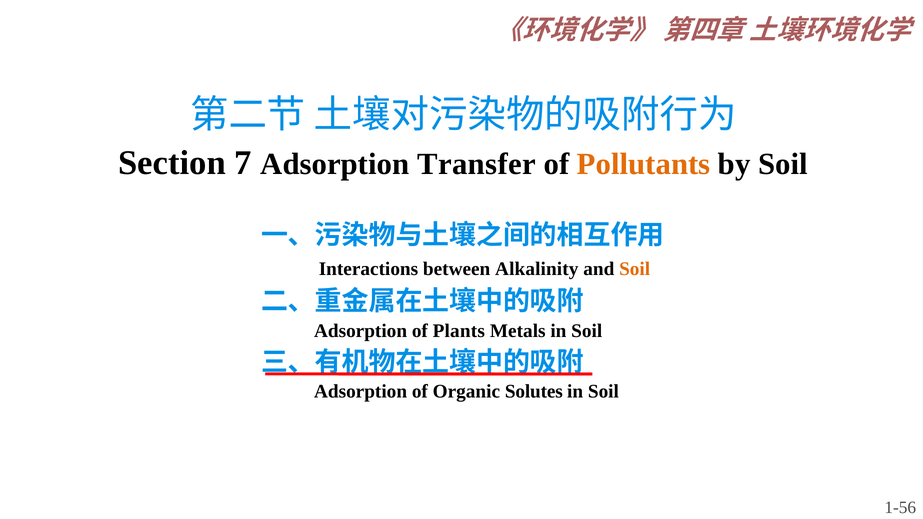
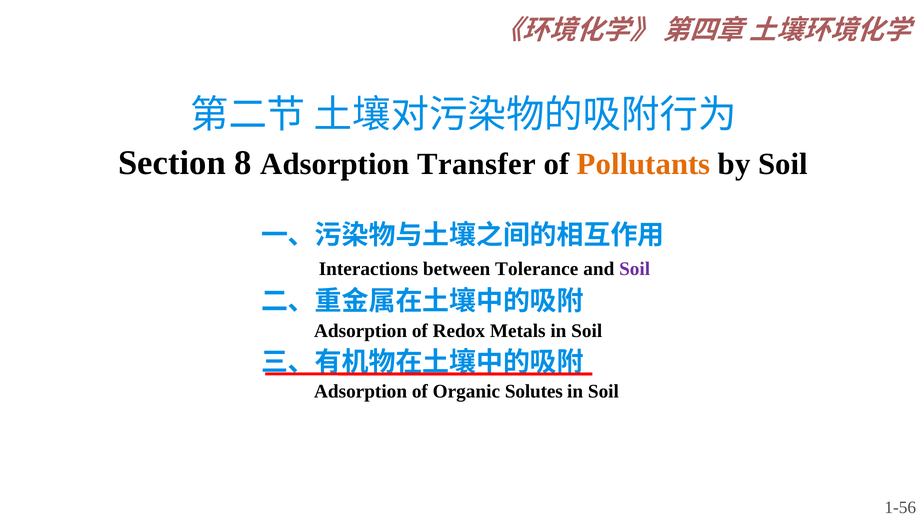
7: 7 -> 8
Alkalinity: Alkalinity -> Tolerance
Soil at (635, 269) colour: orange -> purple
Plants: Plants -> Redox
